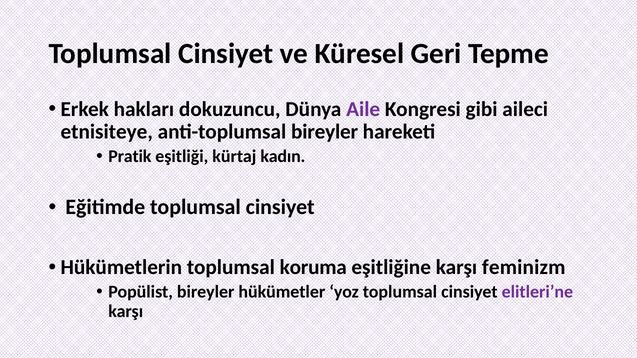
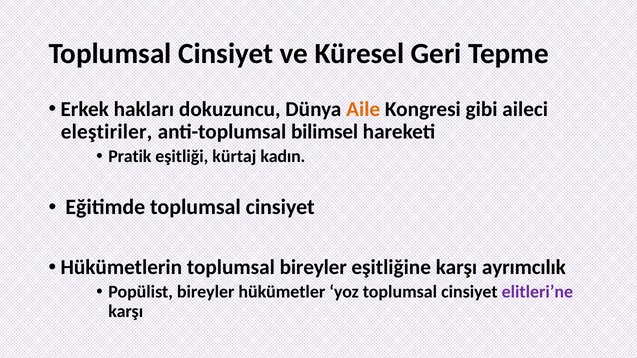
Aile colour: purple -> orange
etnisiteye: etnisiteye -> eleştiriler
anti-toplumsal bireyler: bireyler -> bilimsel
toplumsal koruma: koruma -> bireyler
feminizm: feminizm -> ayrımcılık
